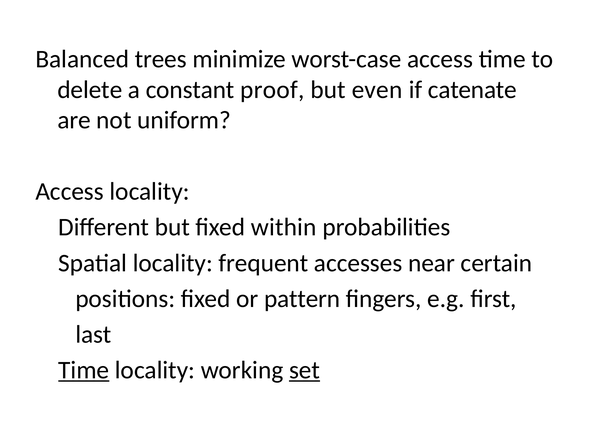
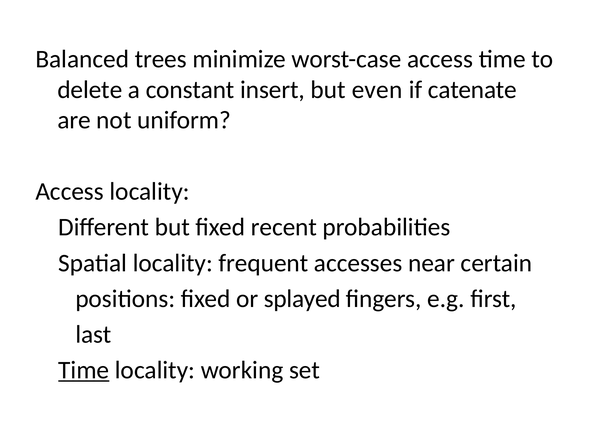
proof: proof -> insert
within: within -> recent
pattern: pattern -> splayed
set underline: present -> none
